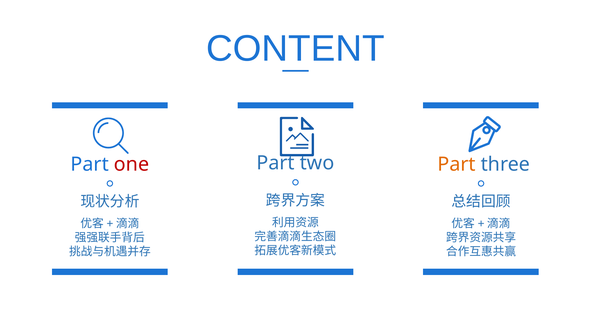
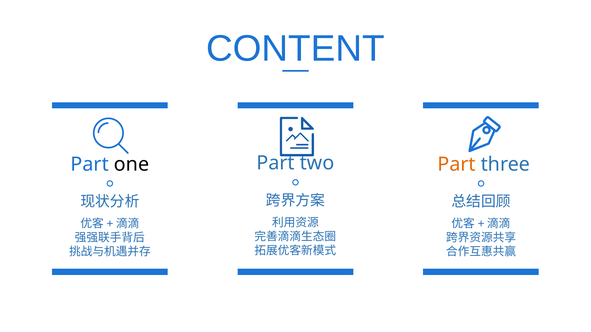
one colour: red -> black
